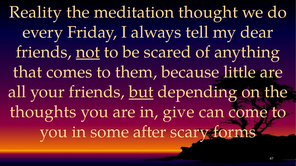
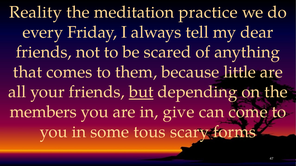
thought: thought -> practice
not underline: present -> none
thoughts: thoughts -> members
after: after -> tous
